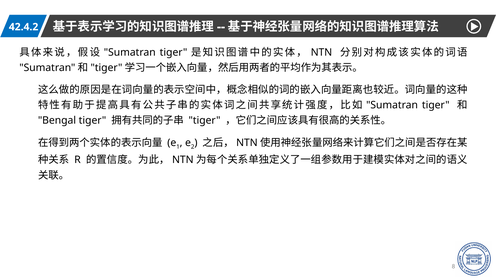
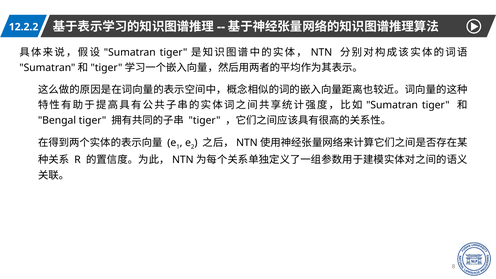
42.4.2: 42.4.2 -> 12.2.2
